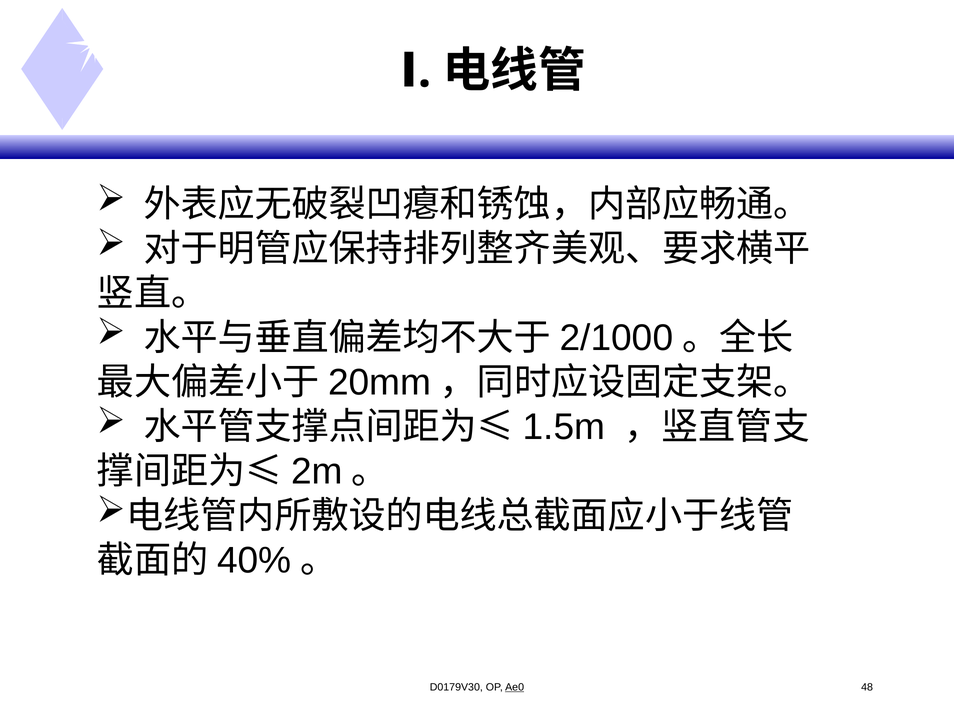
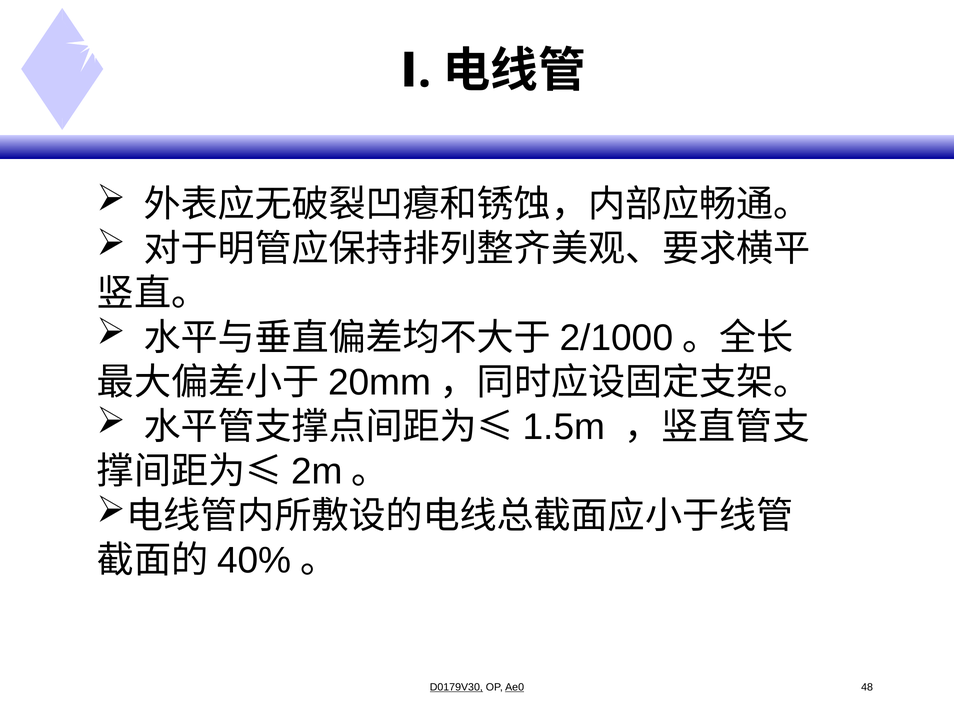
D0179V30 underline: none -> present
